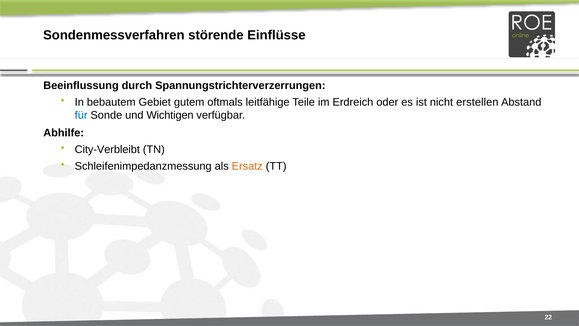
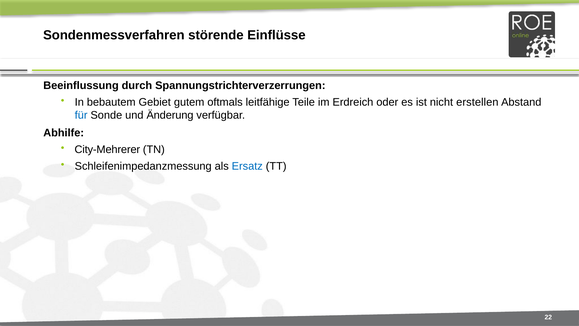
Wichtigen: Wichtigen -> Änderung
City-Verbleibt: City-Verbleibt -> City-Mehrerer
Ersatz colour: orange -> blue
